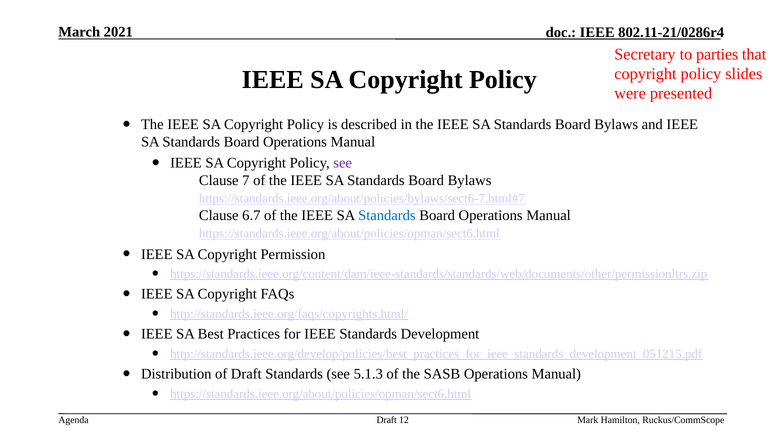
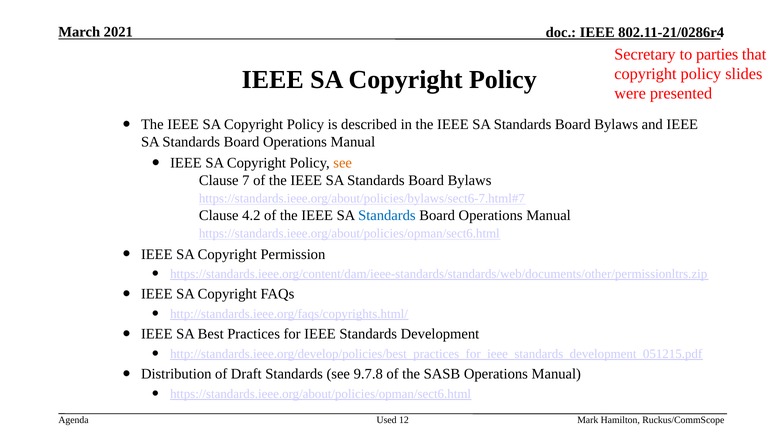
see at (343, 163) colour: purple -> orange
6.7: 6.7 -> 4.2
5.1.3: 5.1.3 -> 9.7.8
Draft at (387, 420): Draft -> Used
